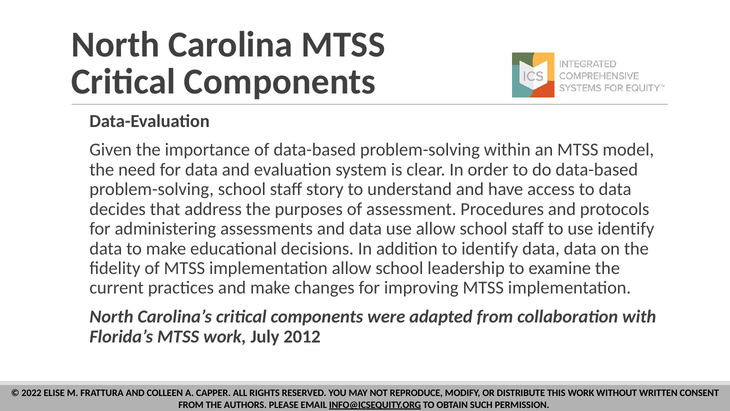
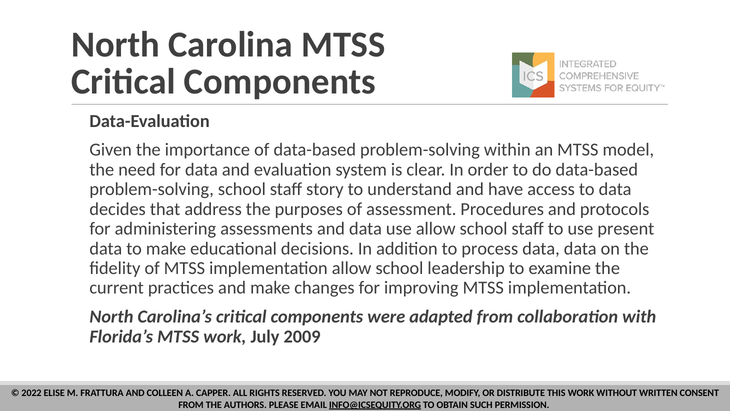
use identify: identify -> present
to identify: identify -> process
2012: 2012 -> 2009
